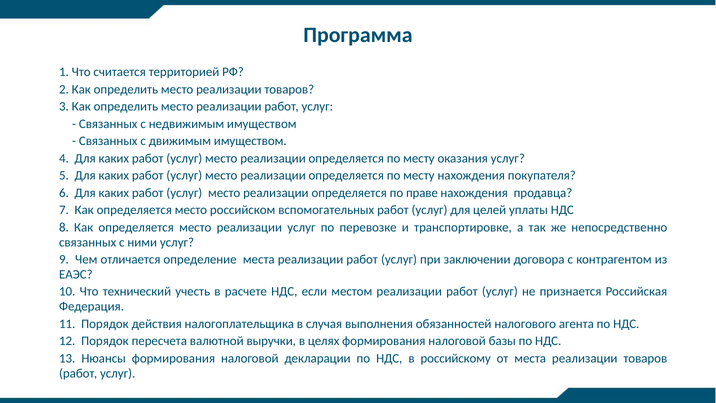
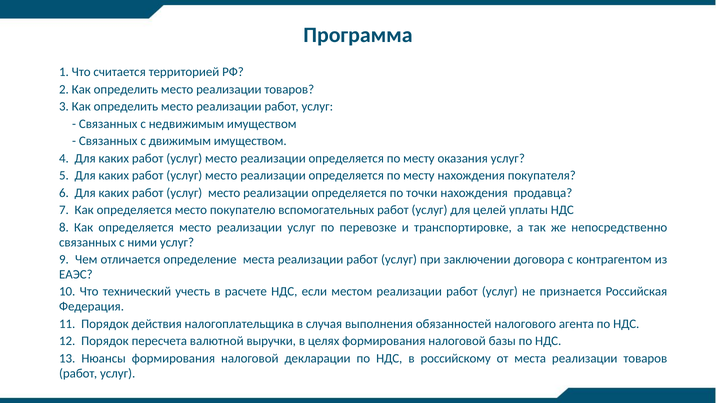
праве: праве -> точки
российском: российском -> покупателю
